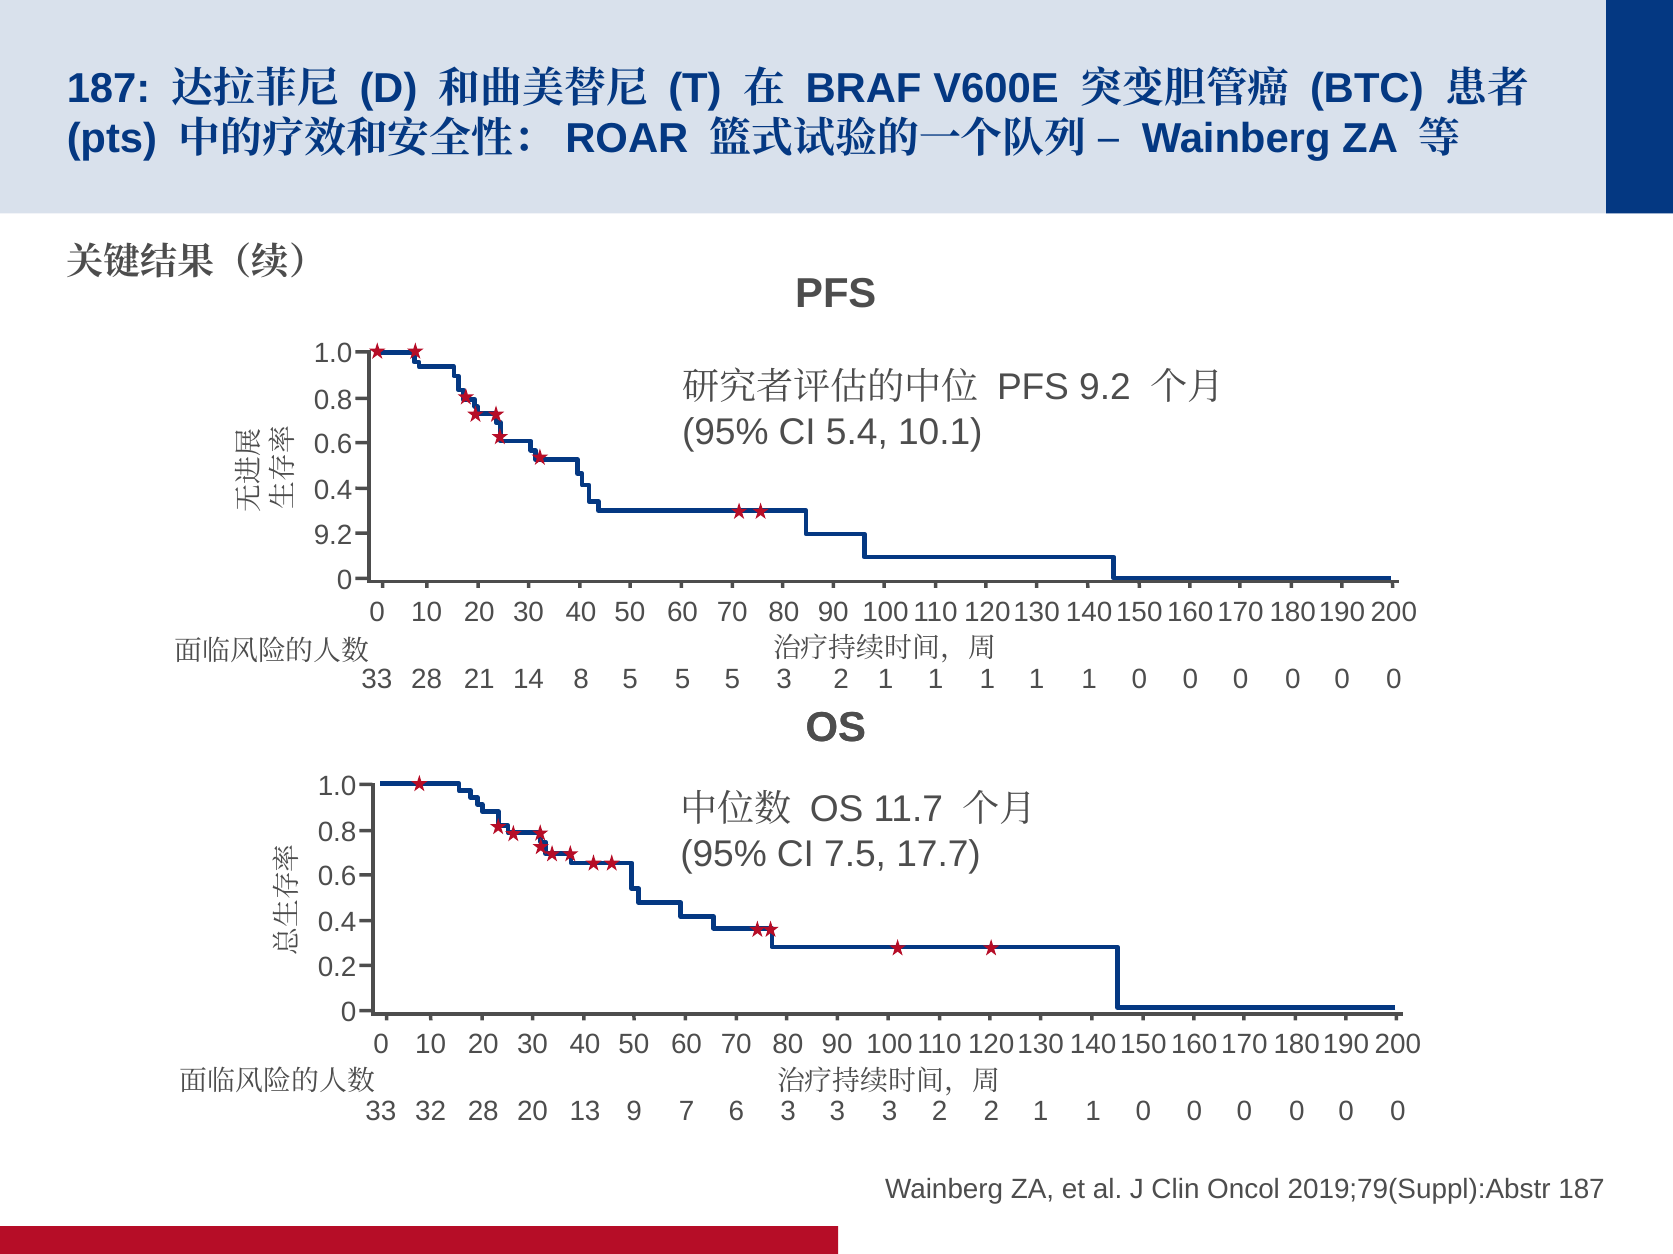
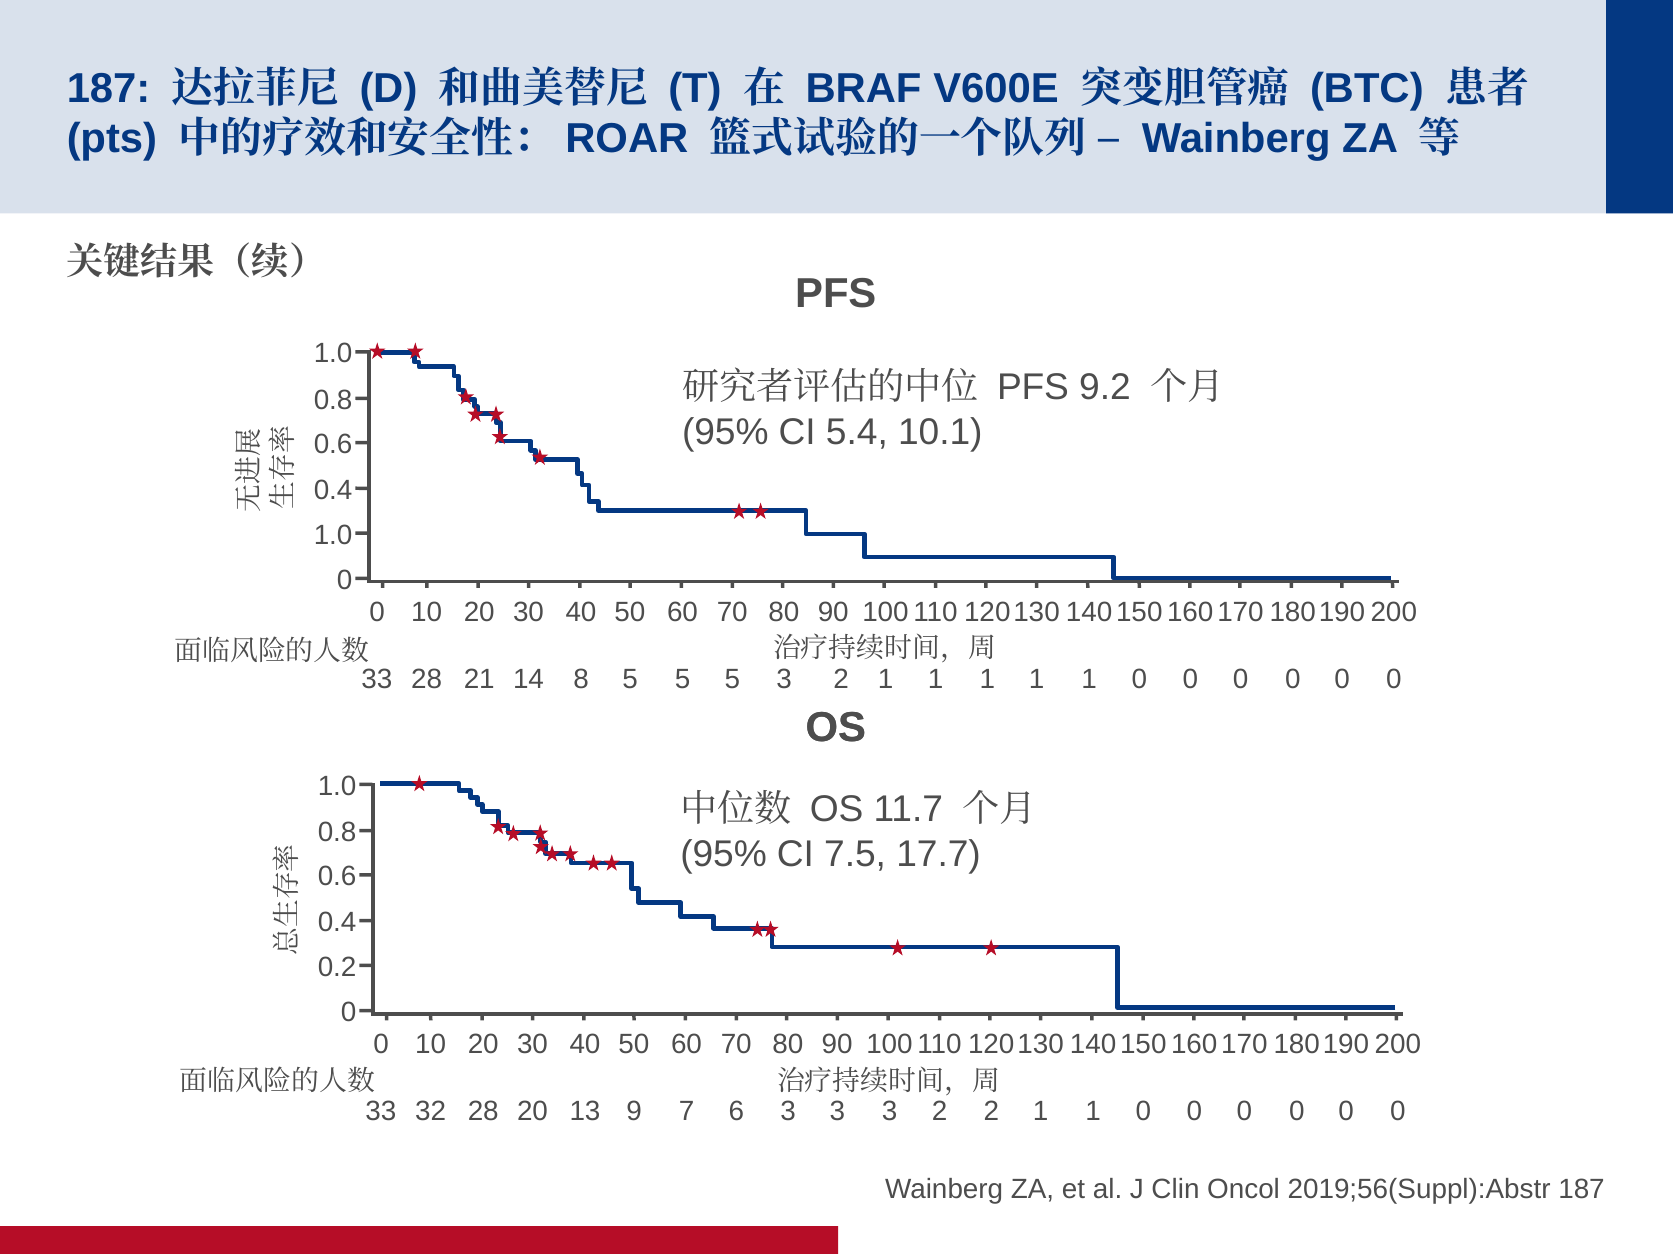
9.2 at (333, 535): 9.2 -> 1.0
2019;79(Suppl):Abstr: 2019;79(Suppl):Abstr -> 2019;56(Suppl):Abstr
